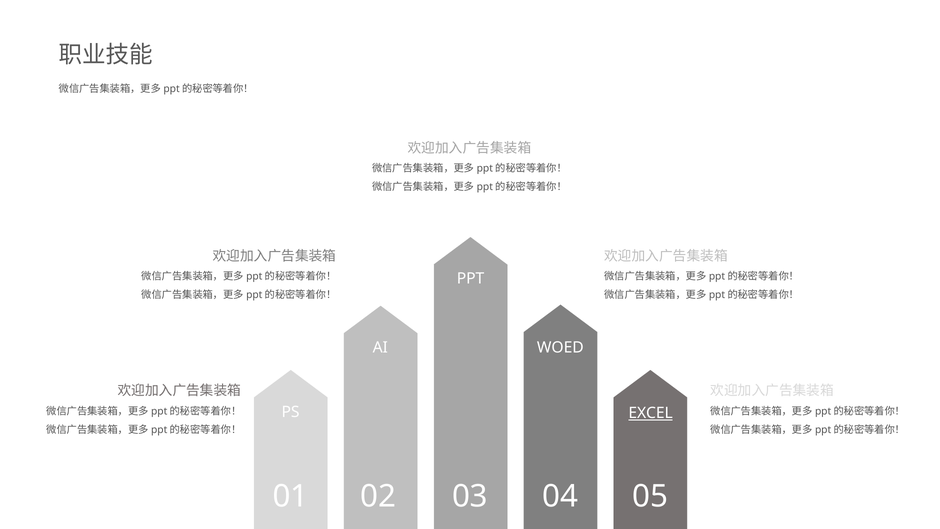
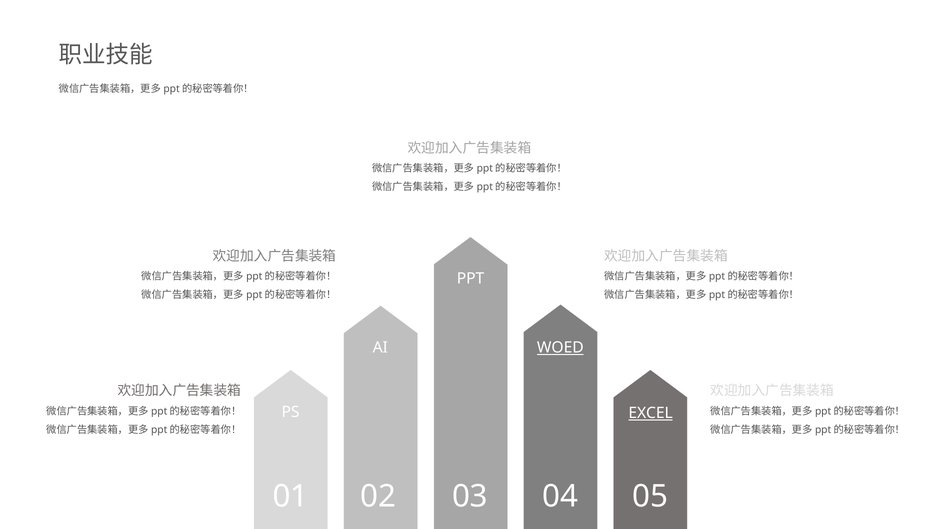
WOED underline: none -> present
